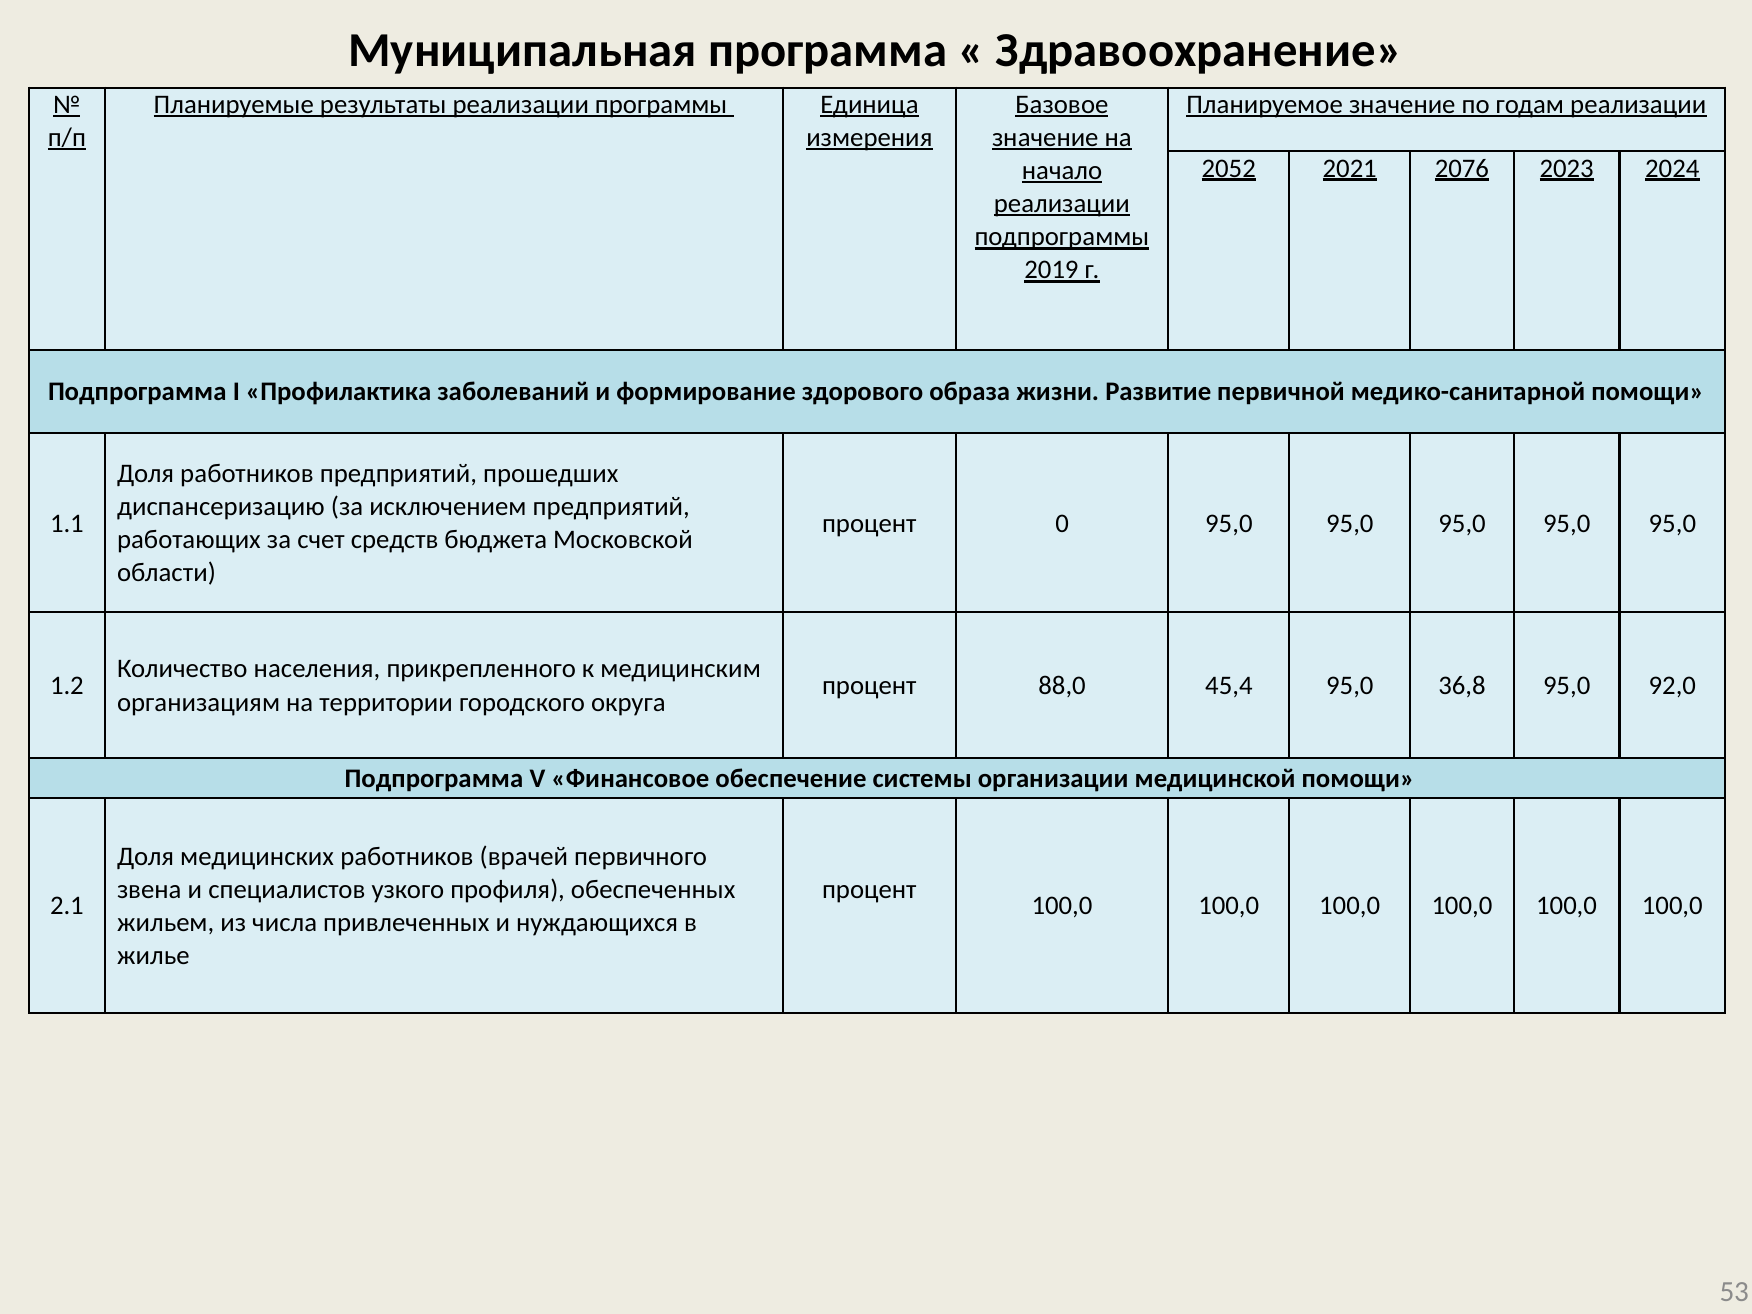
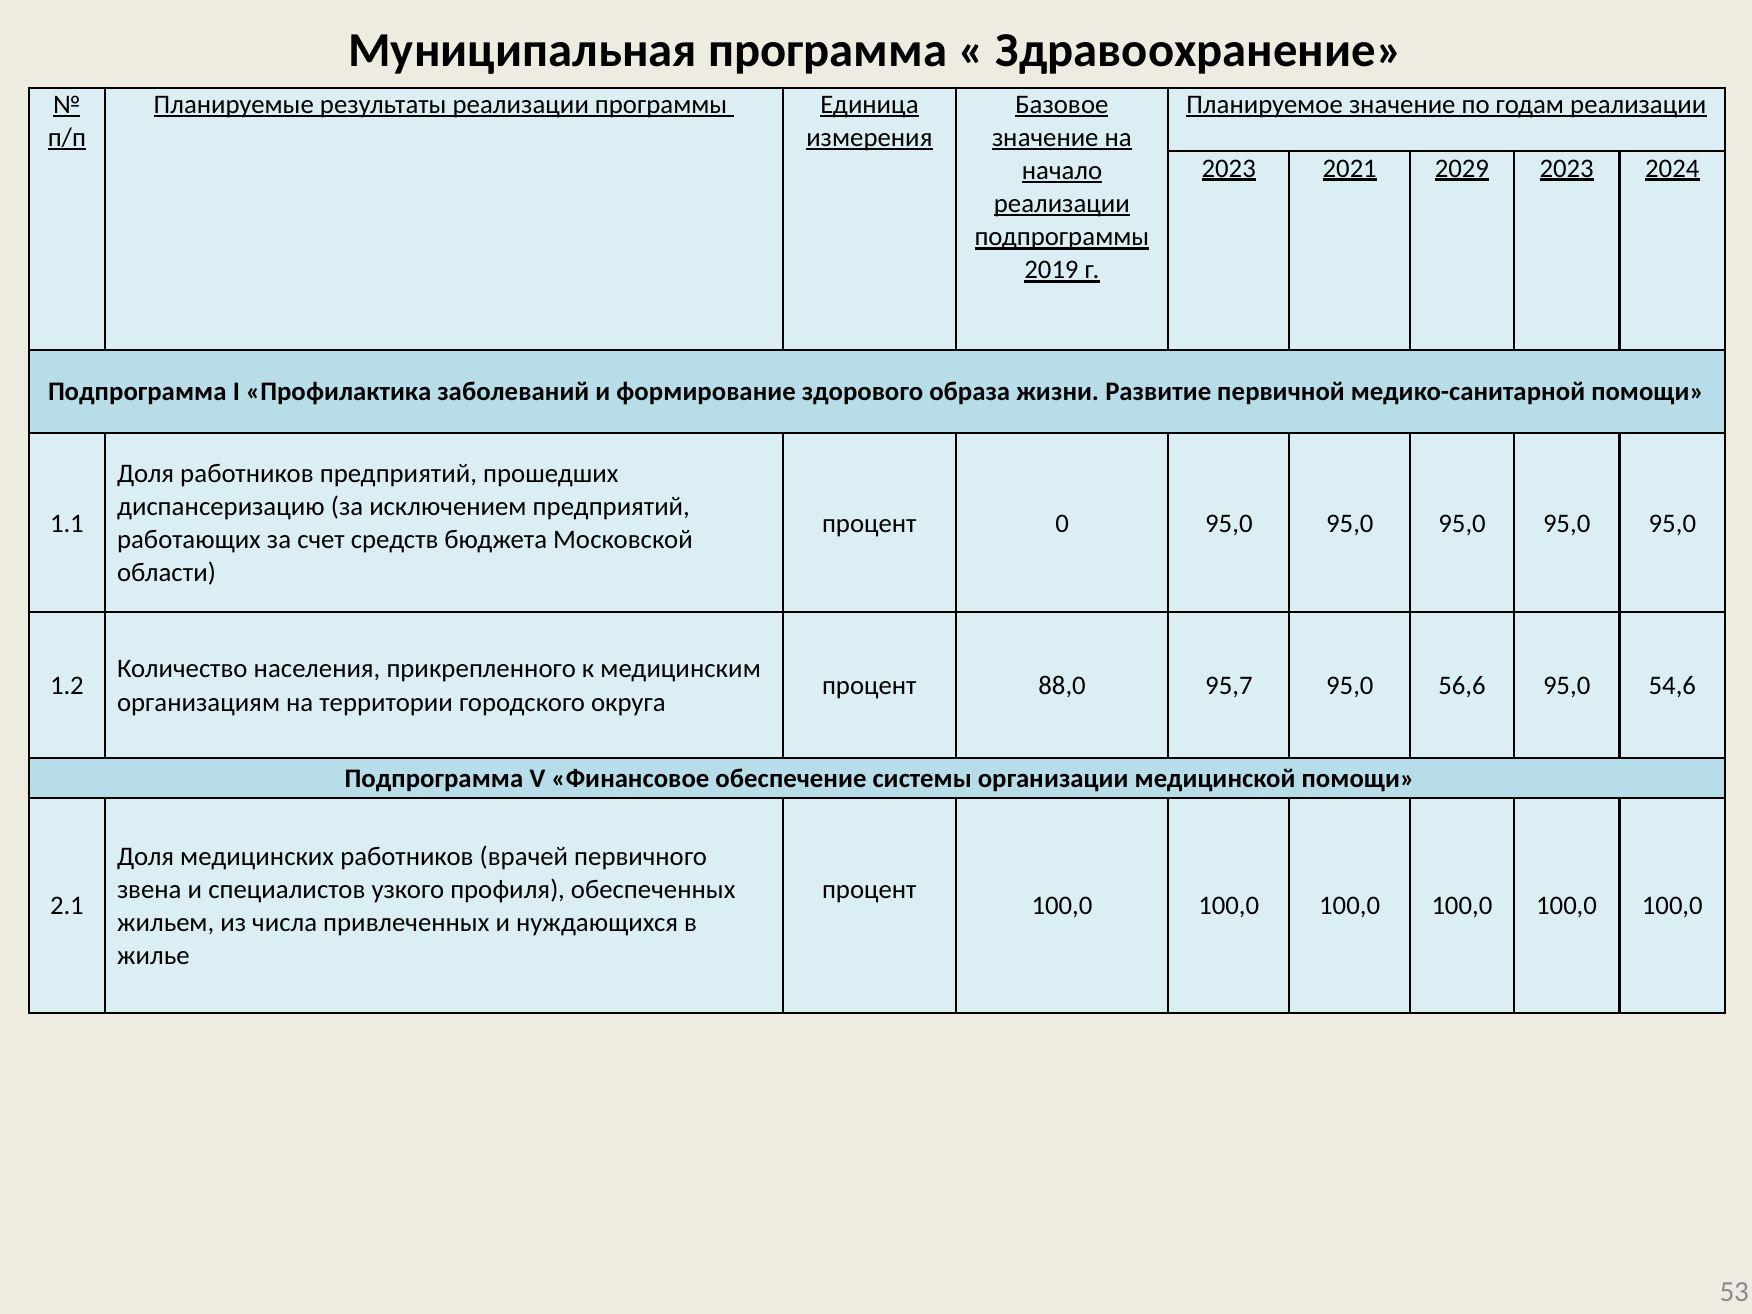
2052 at (1229, 168): 2052 -> 2023
2076: 2076 -> 2029
45,4: 45,4 -> 95,7
36,8: 36,8 -> 56,6
92,0: 92,0 -> 54,6
